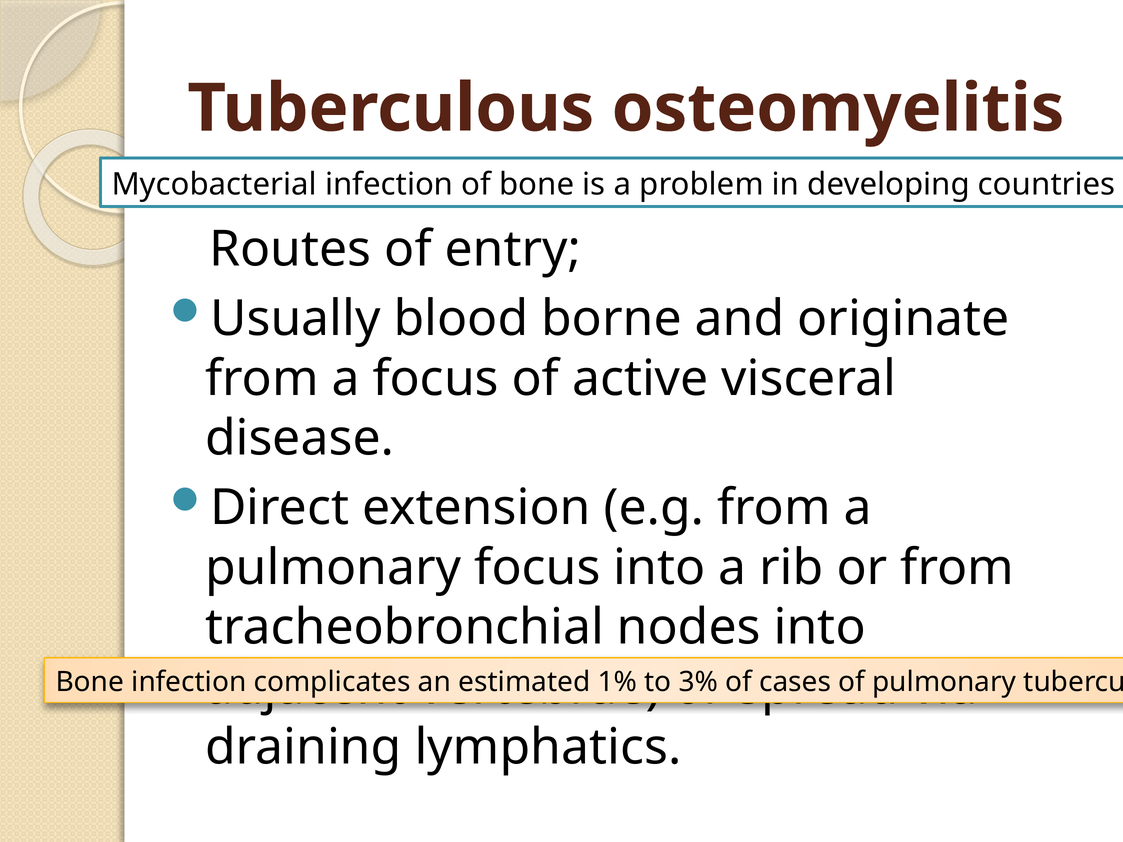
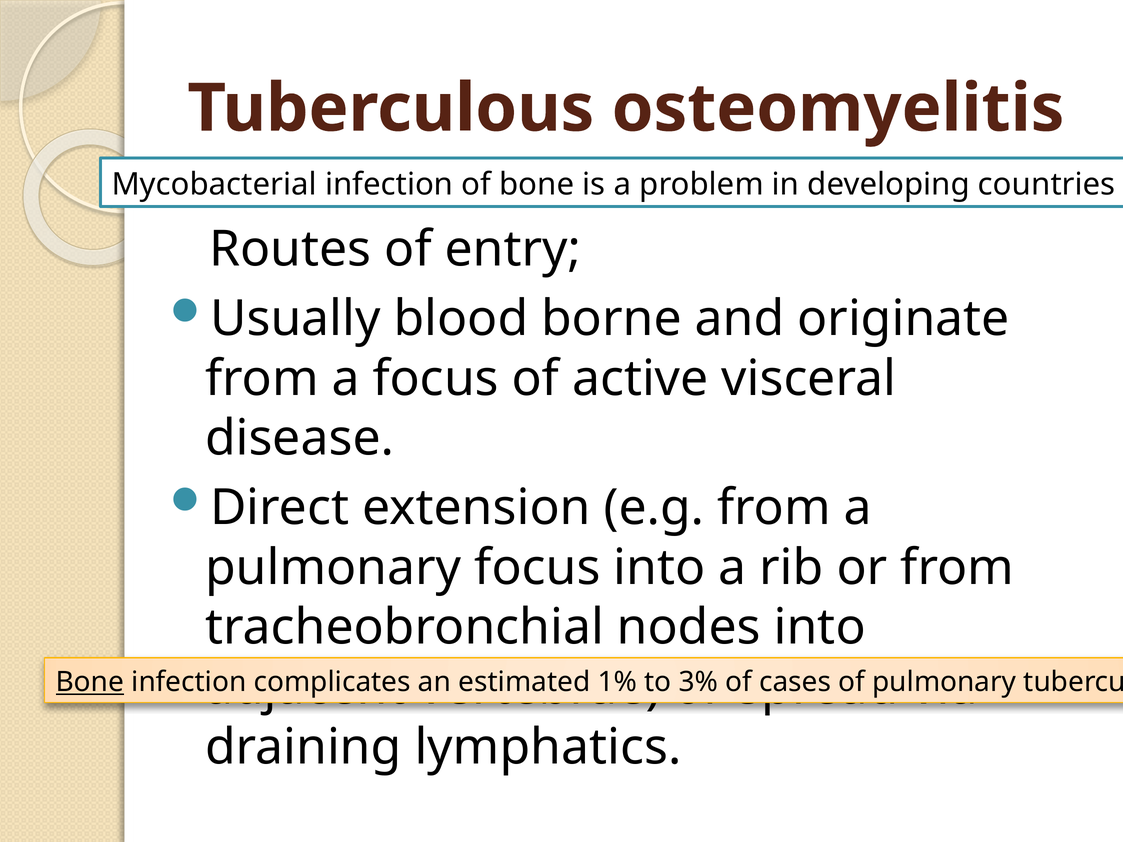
Bone at (90, 682) underline: none -> present
